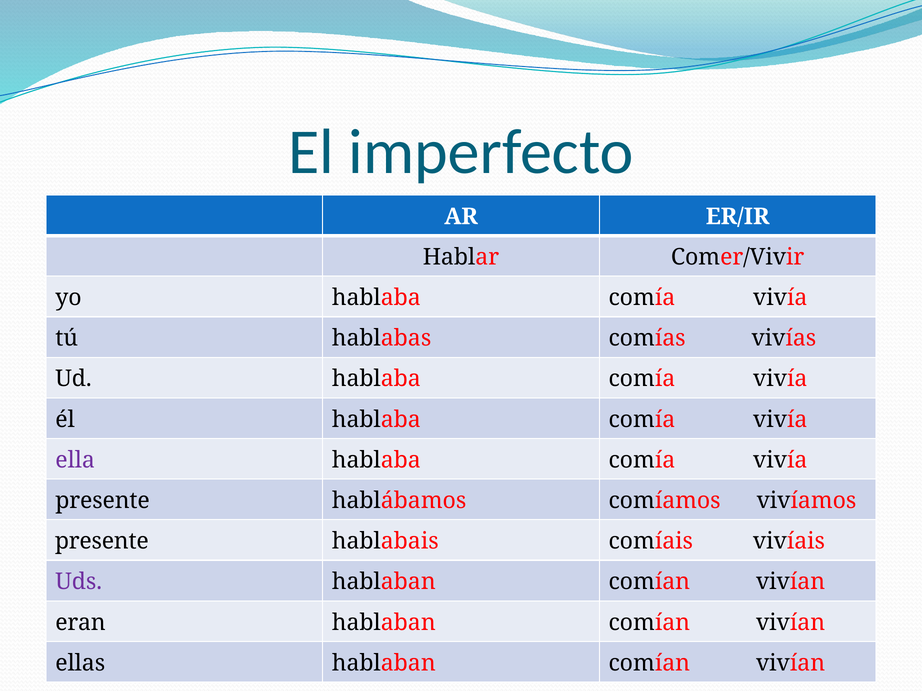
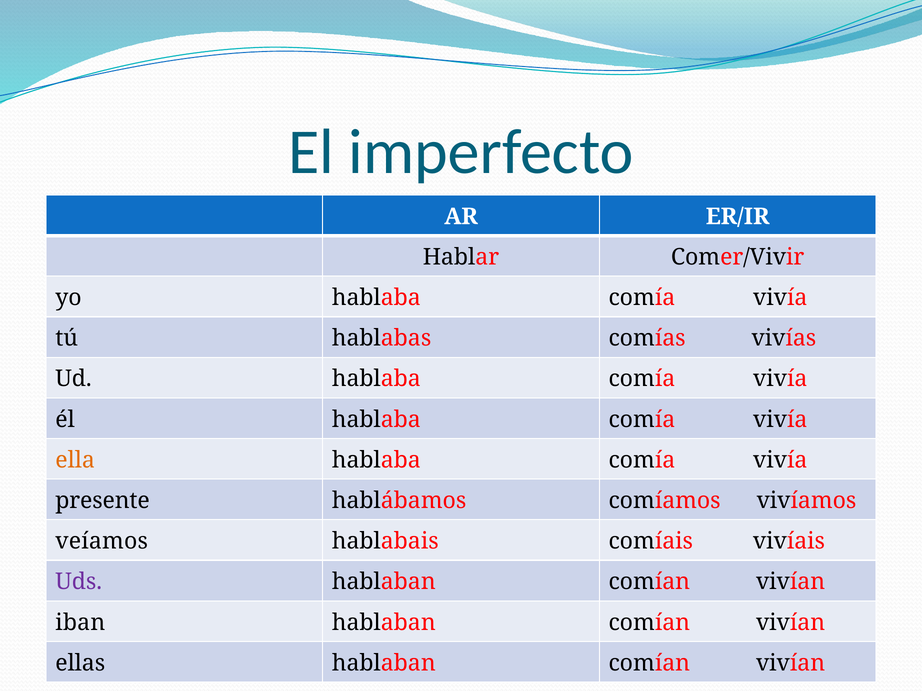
ella colour: purple -> orange
presente at (102, 542): presente -> veíamos
eran: eran -> iban
